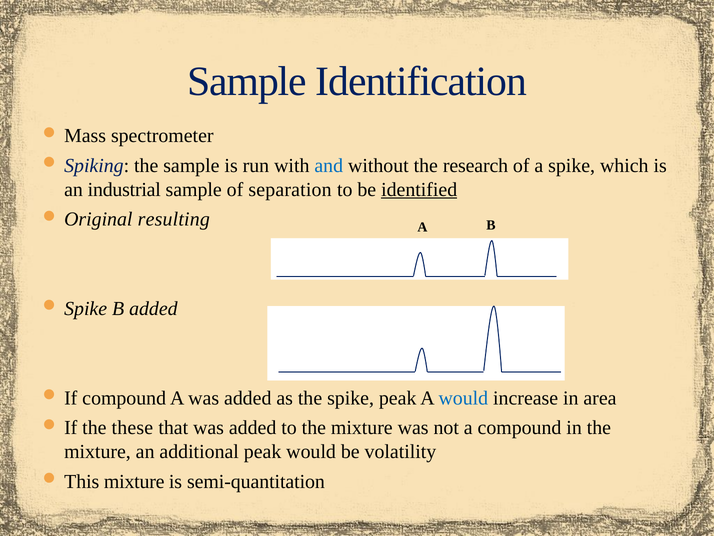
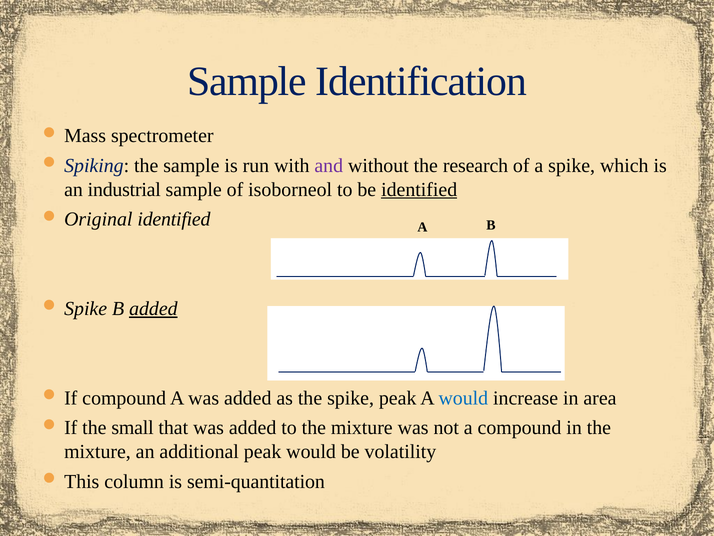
and colour: blue -> purple
separation: separation -> isoborneol
resulting at (174, 219): resulting -> identified
added at (153, 308) underline: none -> present
these: these -> small
mixture at (134, 481): mixture -> column
